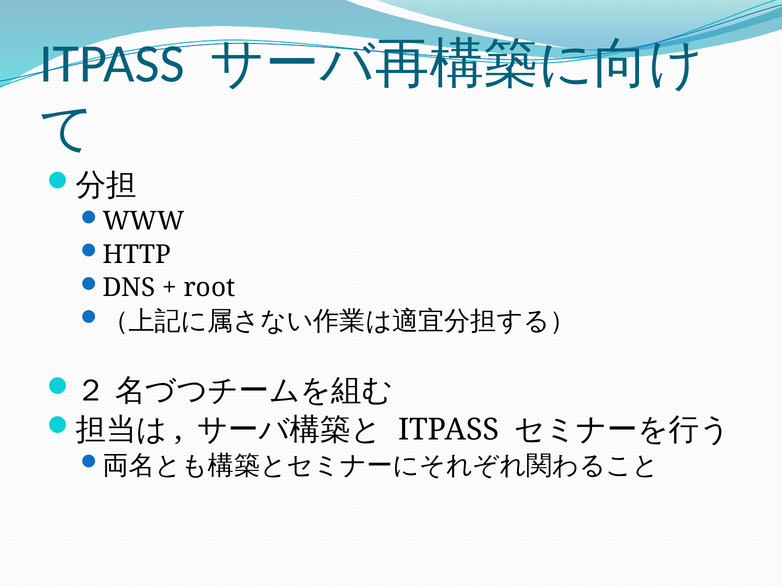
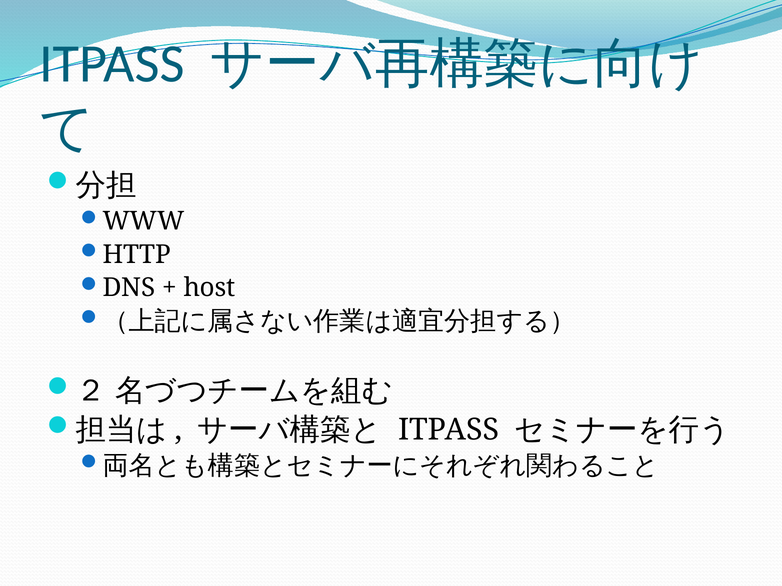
root: root -> host
